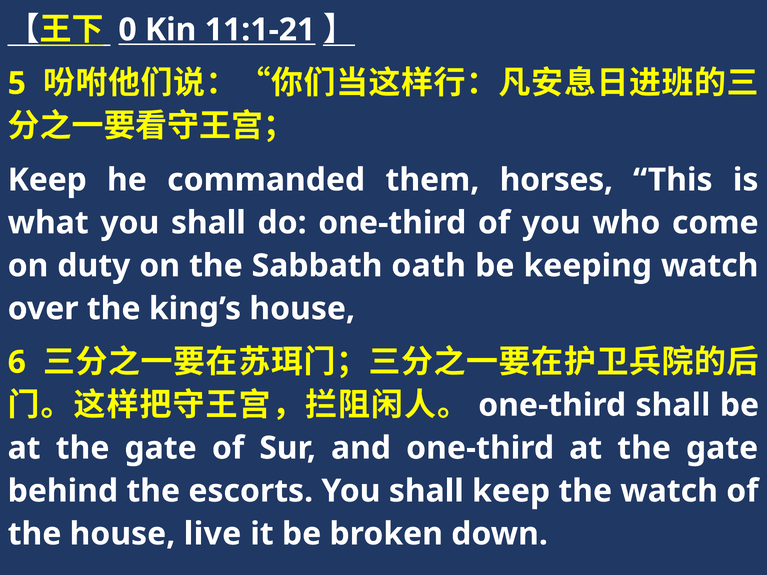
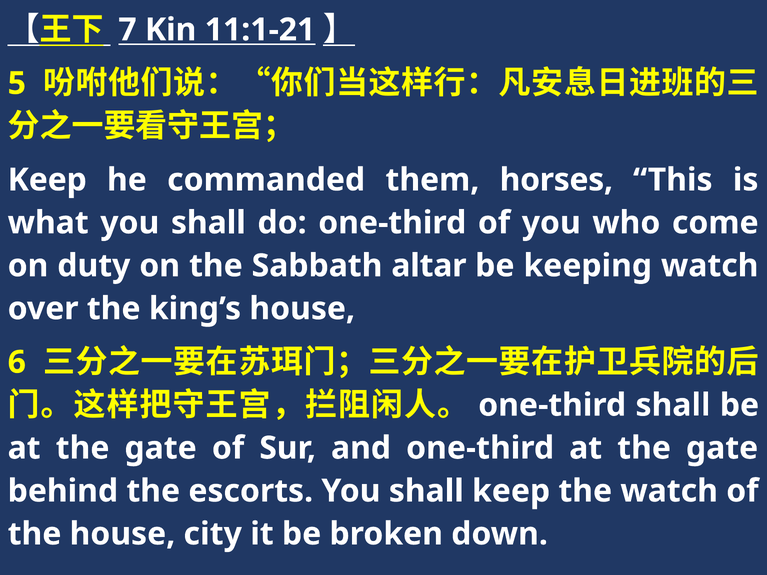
0: 0 -> 7
oath: oath -> altar
live: live -> city
